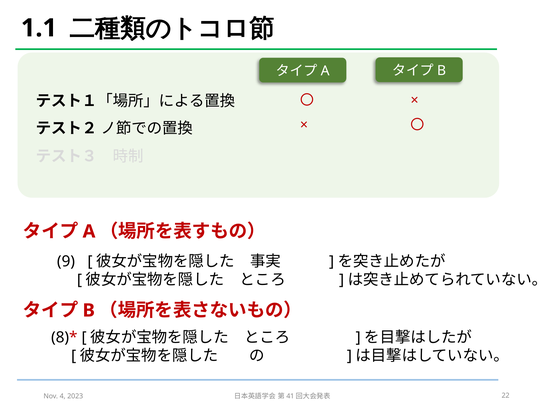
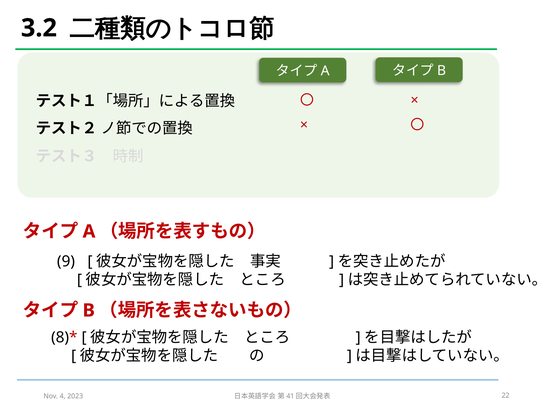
1.1: 1.1 -> 3.2
